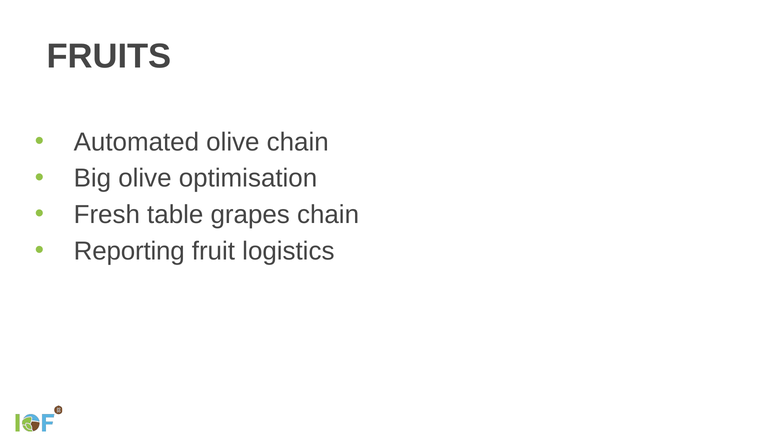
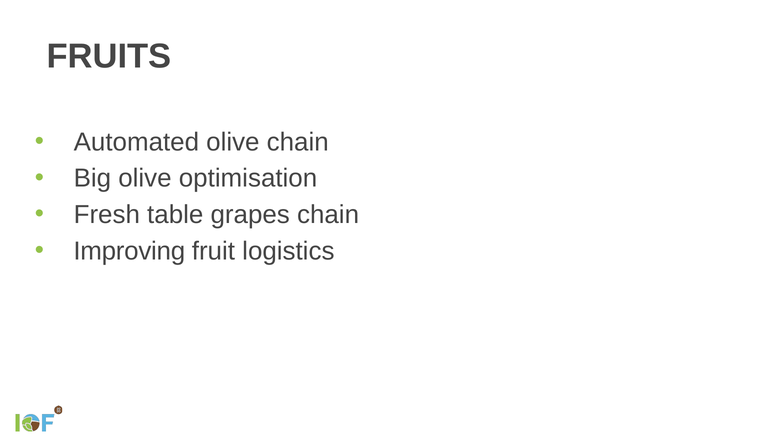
Reporting: Reporting -> Improving
